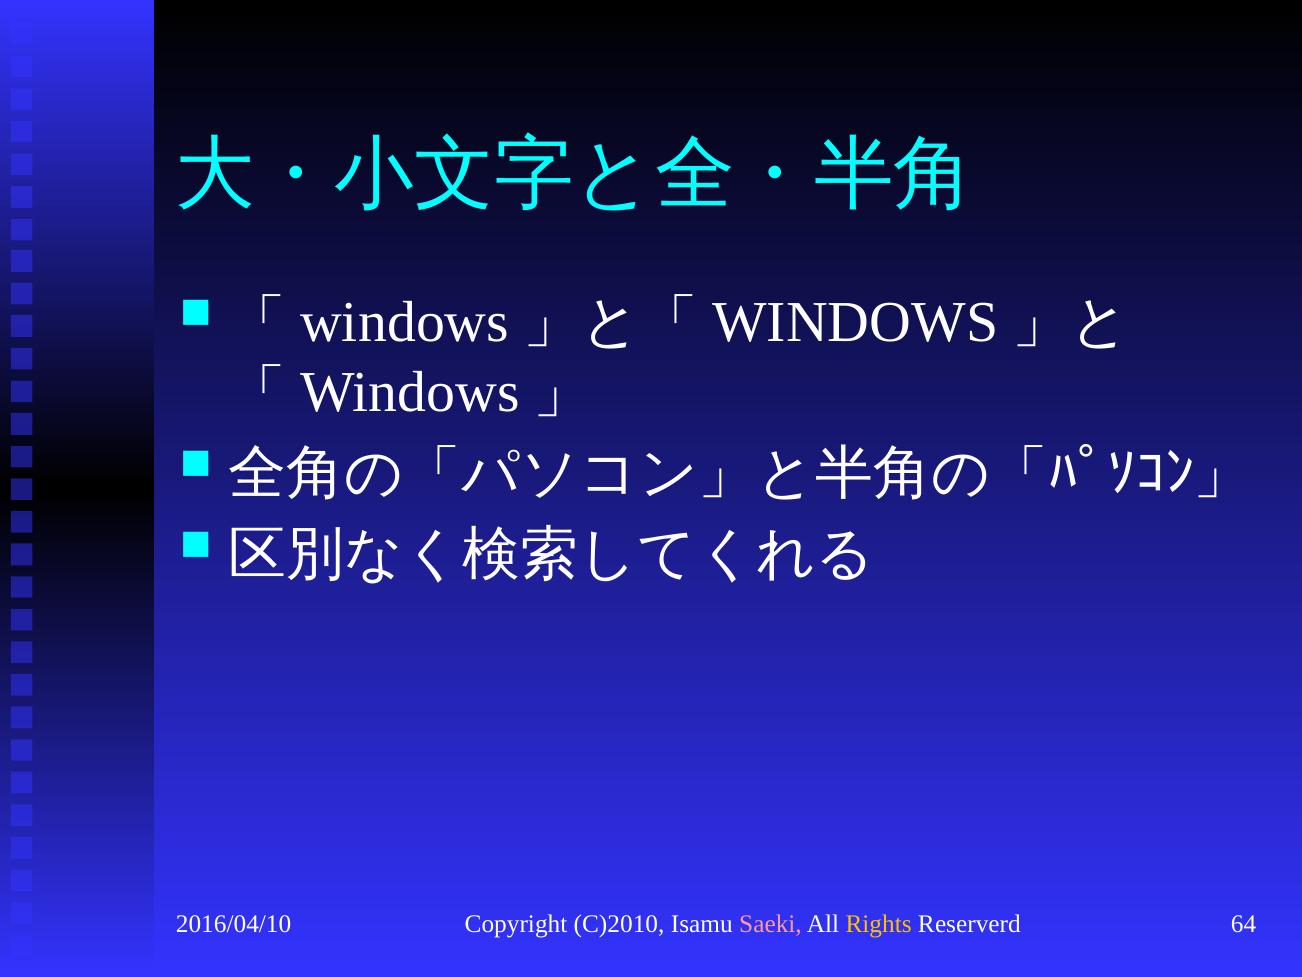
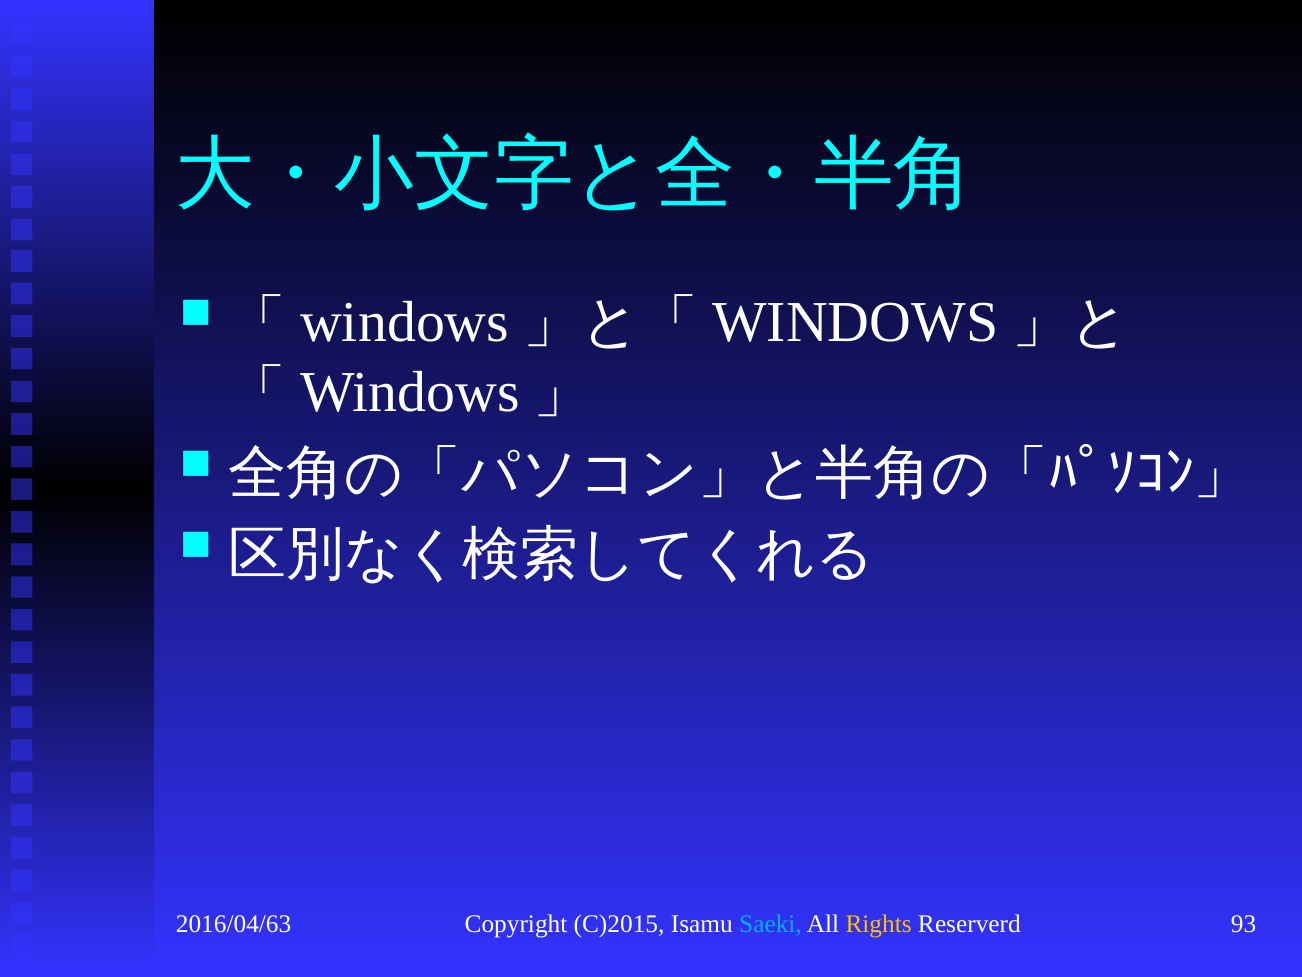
2016/04/10: 2016/04/10 -> 2016/04/63
C)2010: C)2010 -> C)2015
Saeki colour: pink -> light blue
64: 64 -> 93
